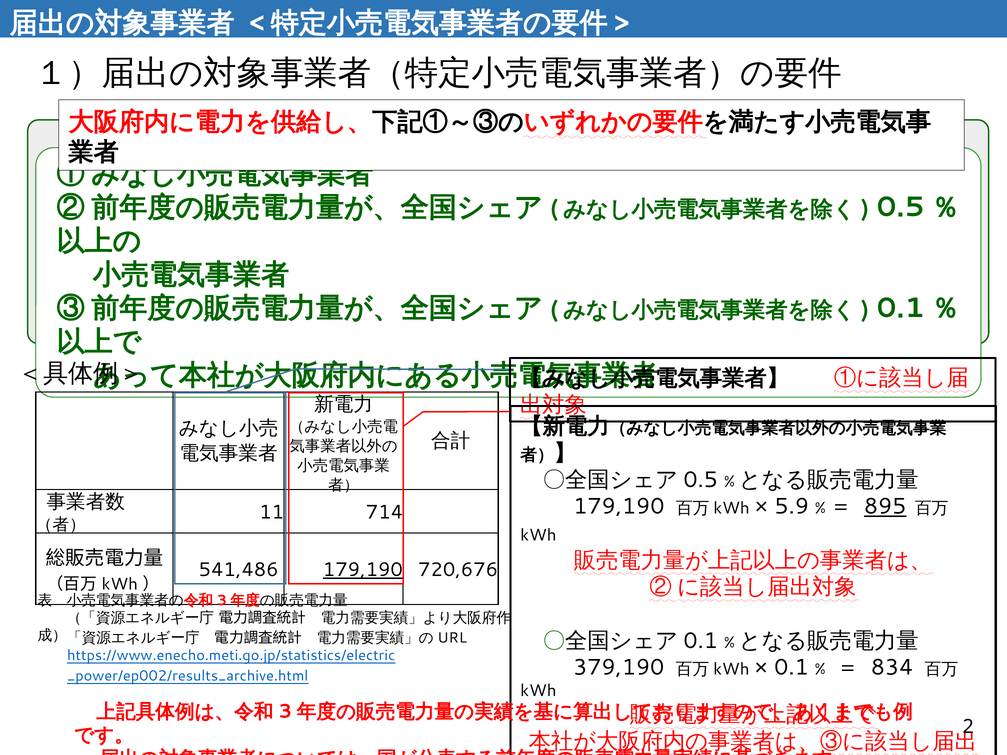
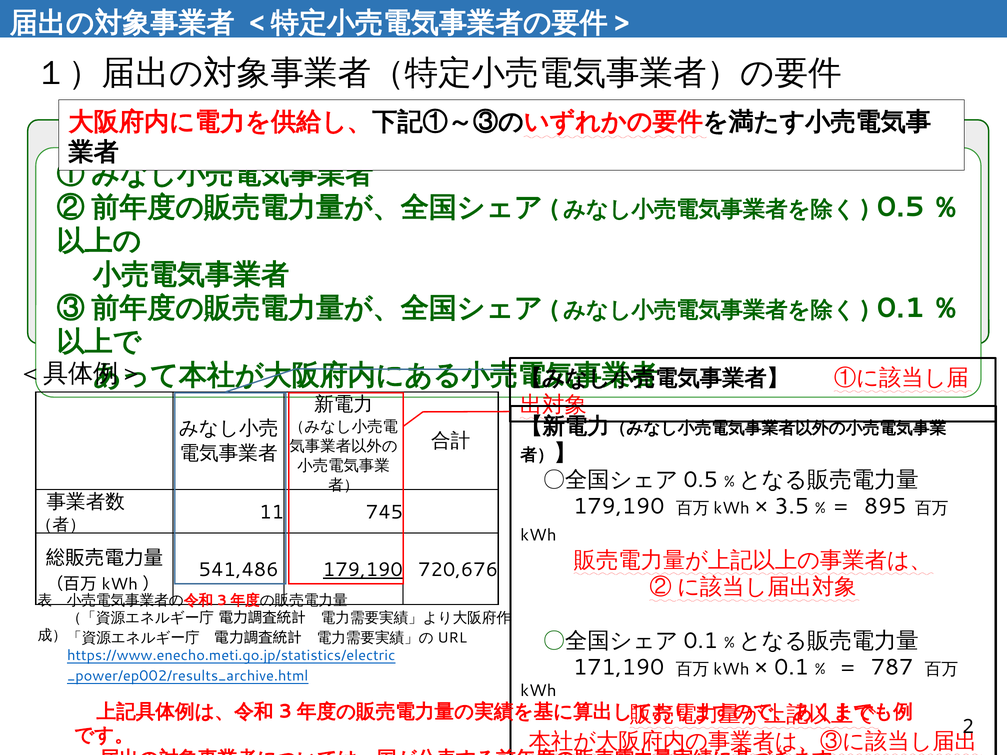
5.9: 5.9 -> 3.5
895 underline: present -> none
714: 714 -> 745
379,190: 379,190 -> 171,190
834: 834 -> 787
